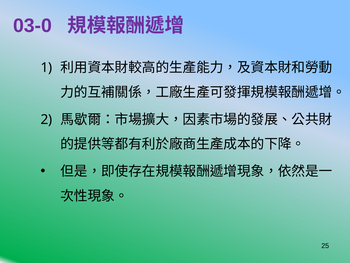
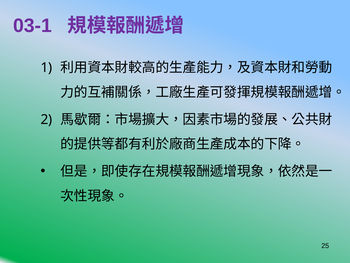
03-0: 03-0 -> 03-1
